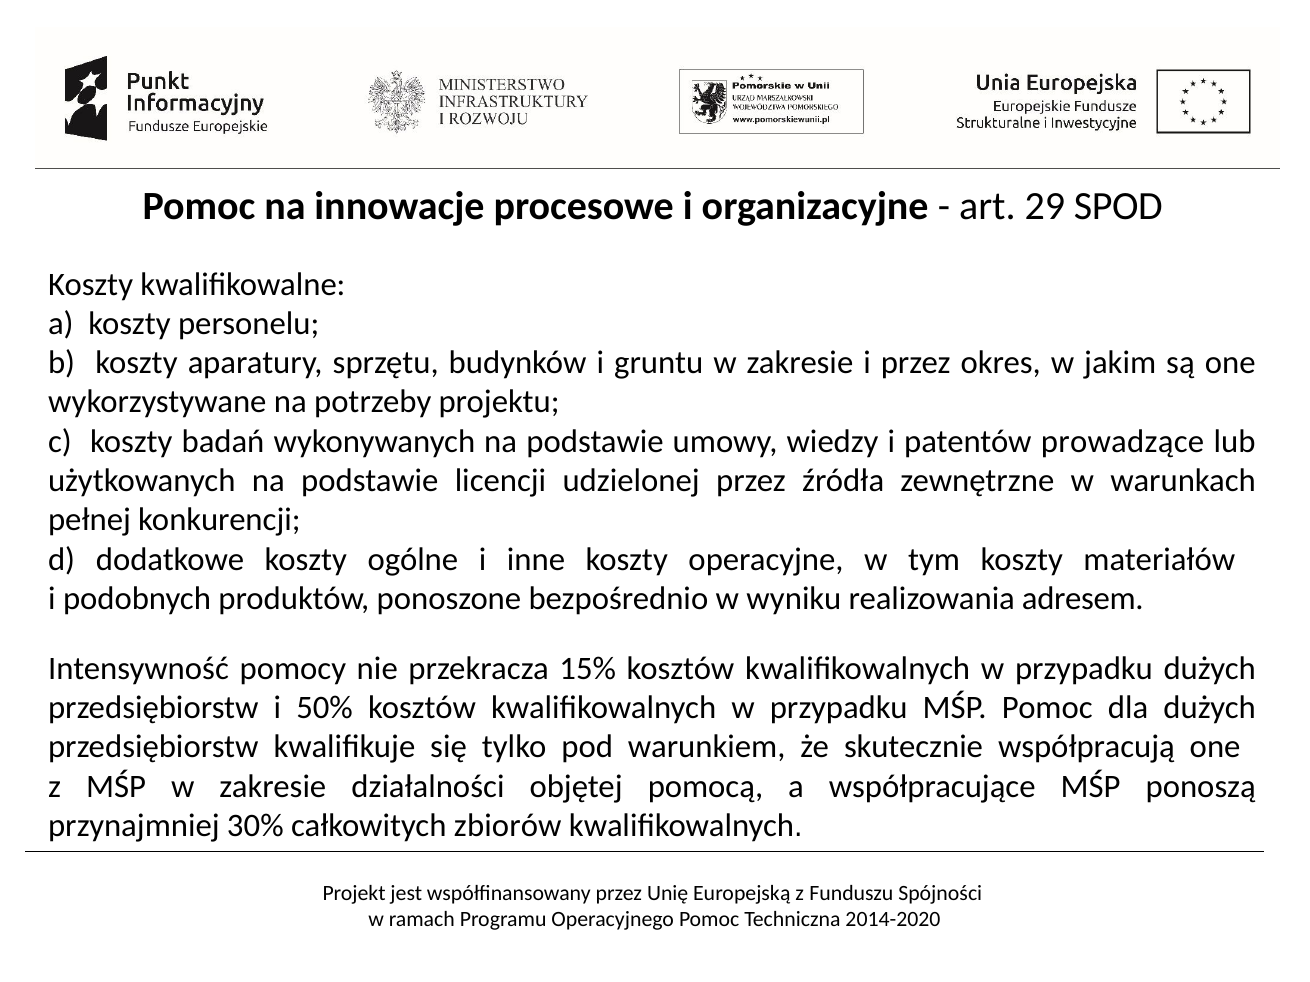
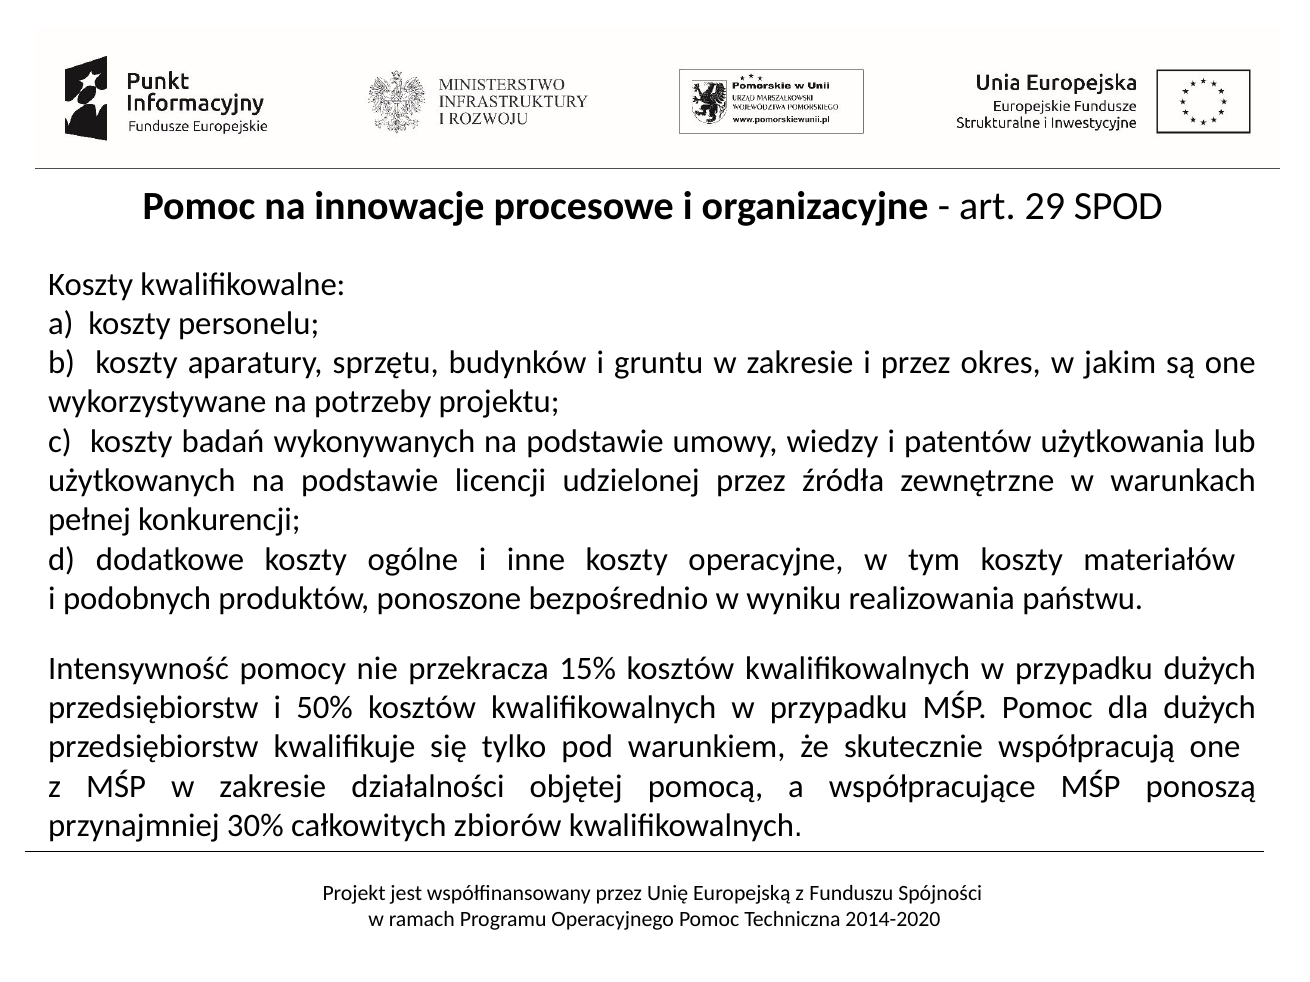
prowadzące: prowadzące -> użytkowania
adresem: adresem -> państwu
